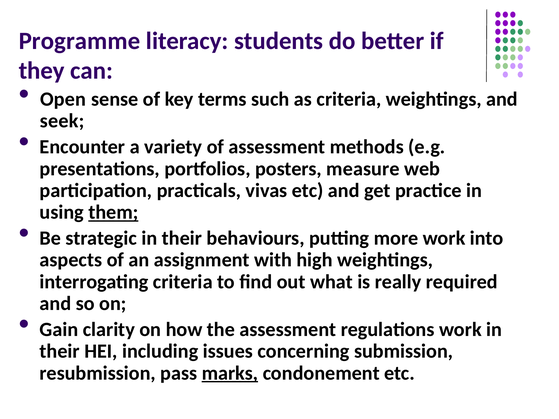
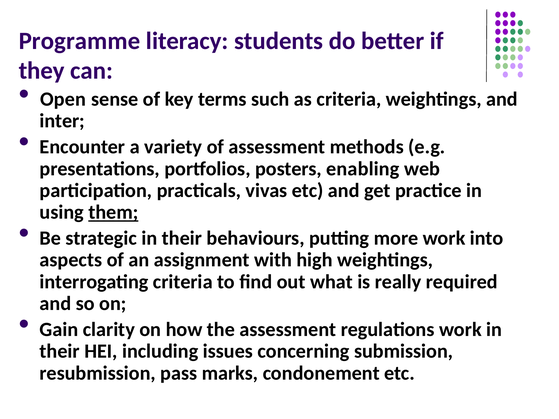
seek: seek -> inter
measure: measure -> enabling
marks underline: present -> none
